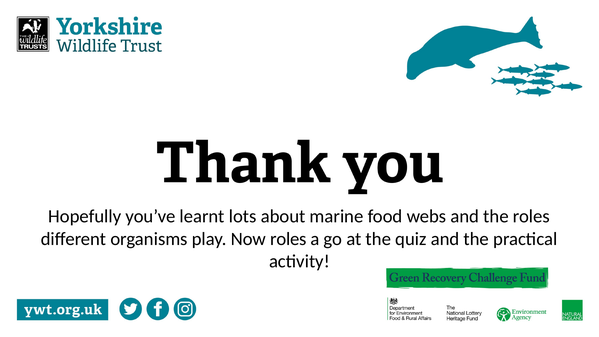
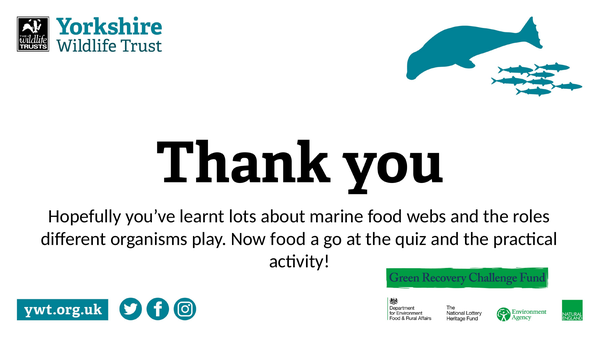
Now roles: roles -> food
